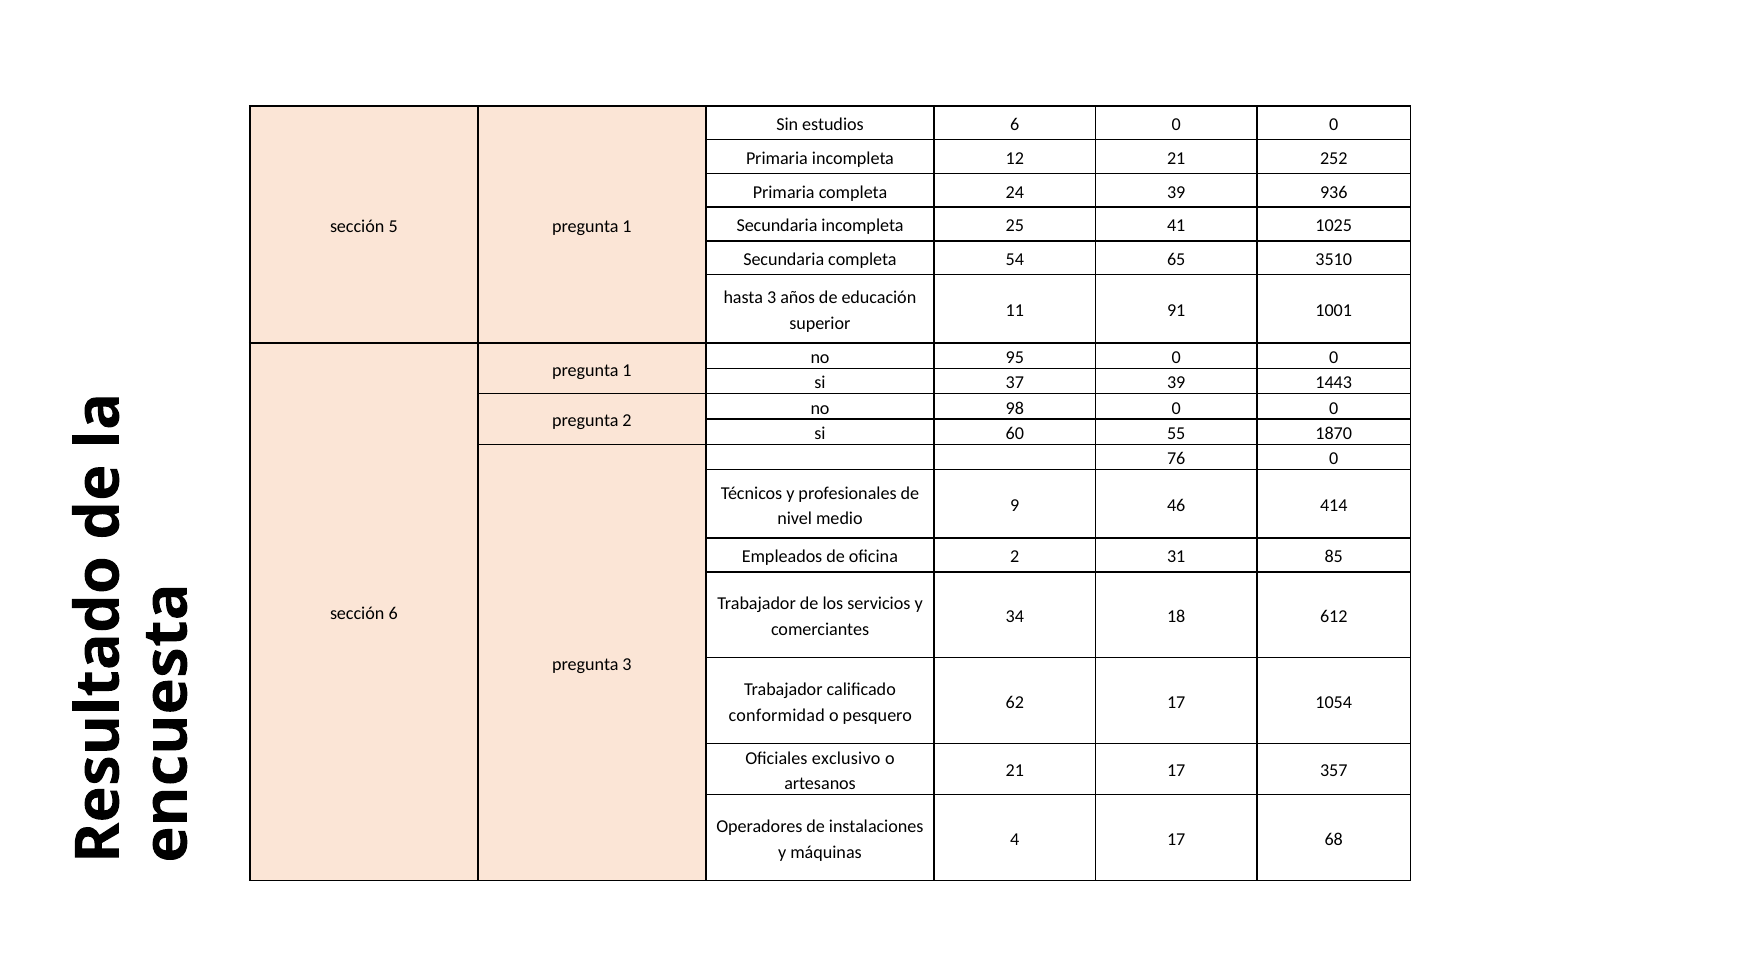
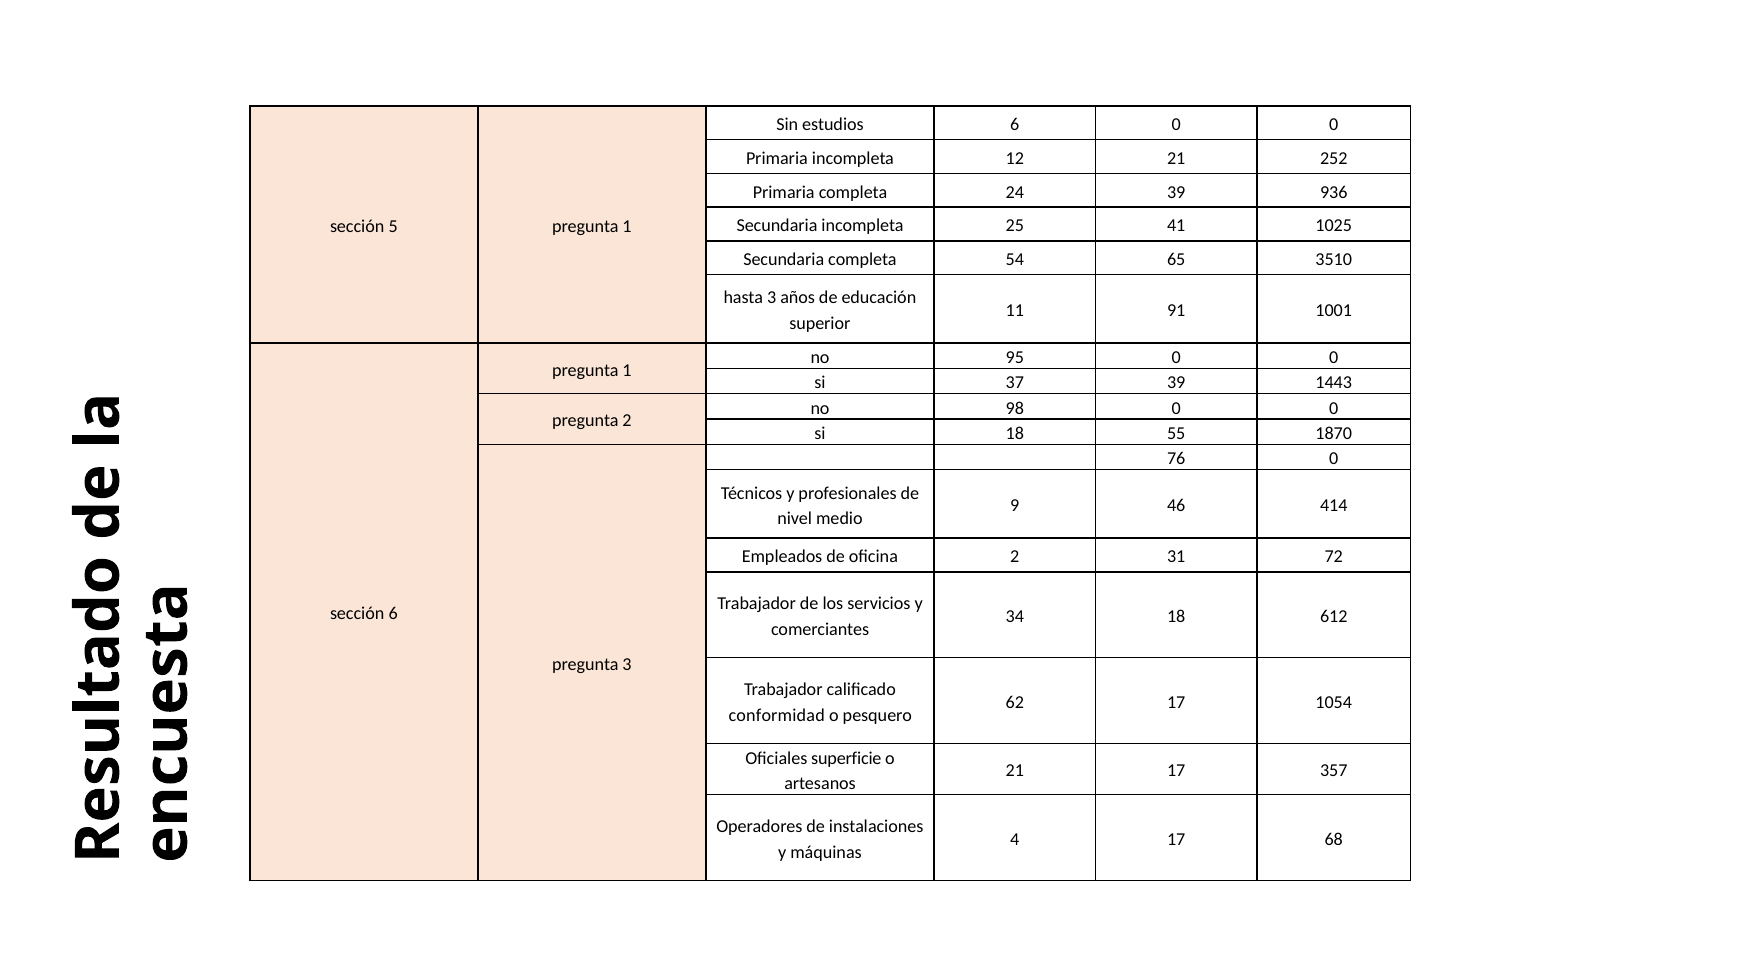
si 60: 60 -> 18
85: 85 -> 72
exclusivo: exclusivo -> superficie
